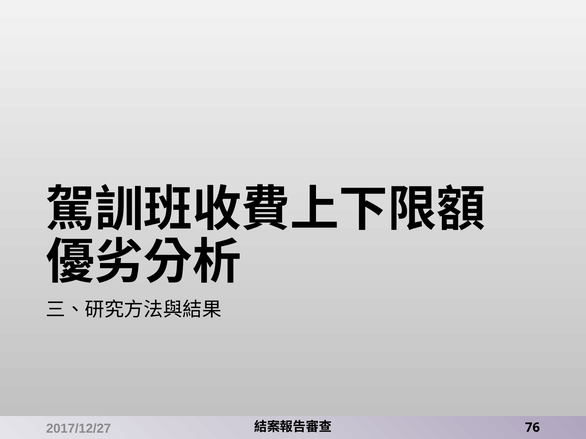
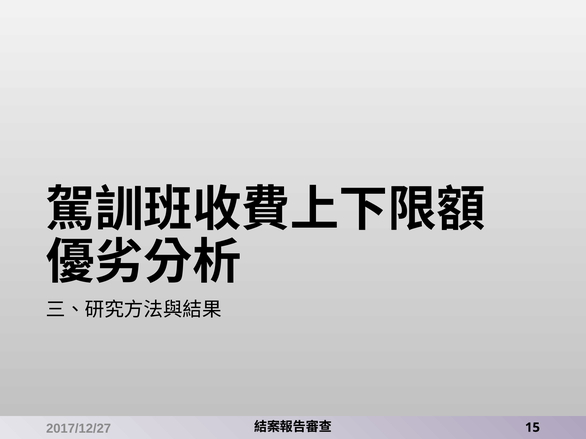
76: 76 -> 15
